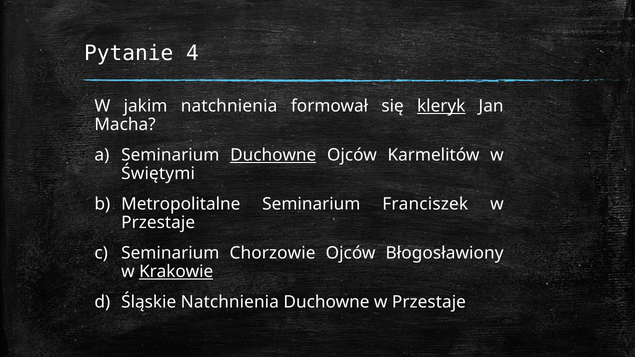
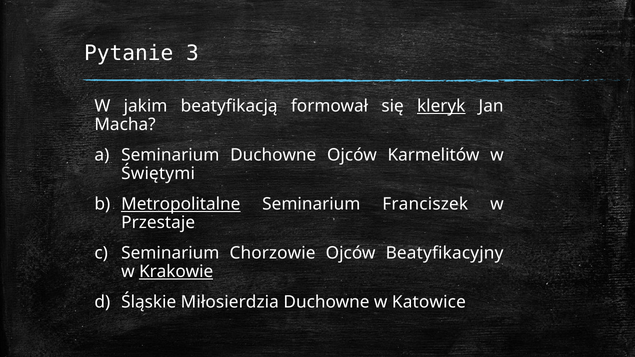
4: 4 -> 3
jakim natchnienia: natchnienia -> beatyfikacją
Duchowne at (273, 155) underline: present -> none
Metropolitalne underline: none -> present
Błogosławiony: Błogosławiony -> Beatyfikacyjny
Śląskie Natchnienia: Natchnienia -> Miłosierdzia
Duchowne w Przestaje: Przestaje -> Katowice
